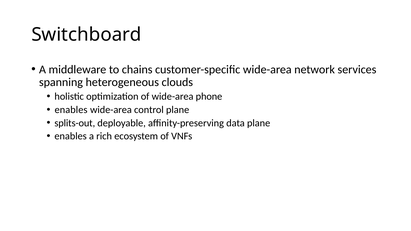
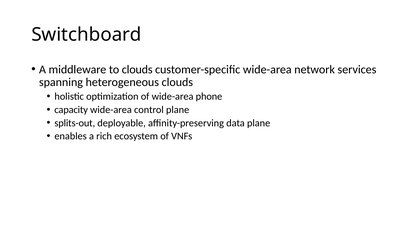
to chains: chains -> clouds
enables at (71, 110): enables -> capacity
